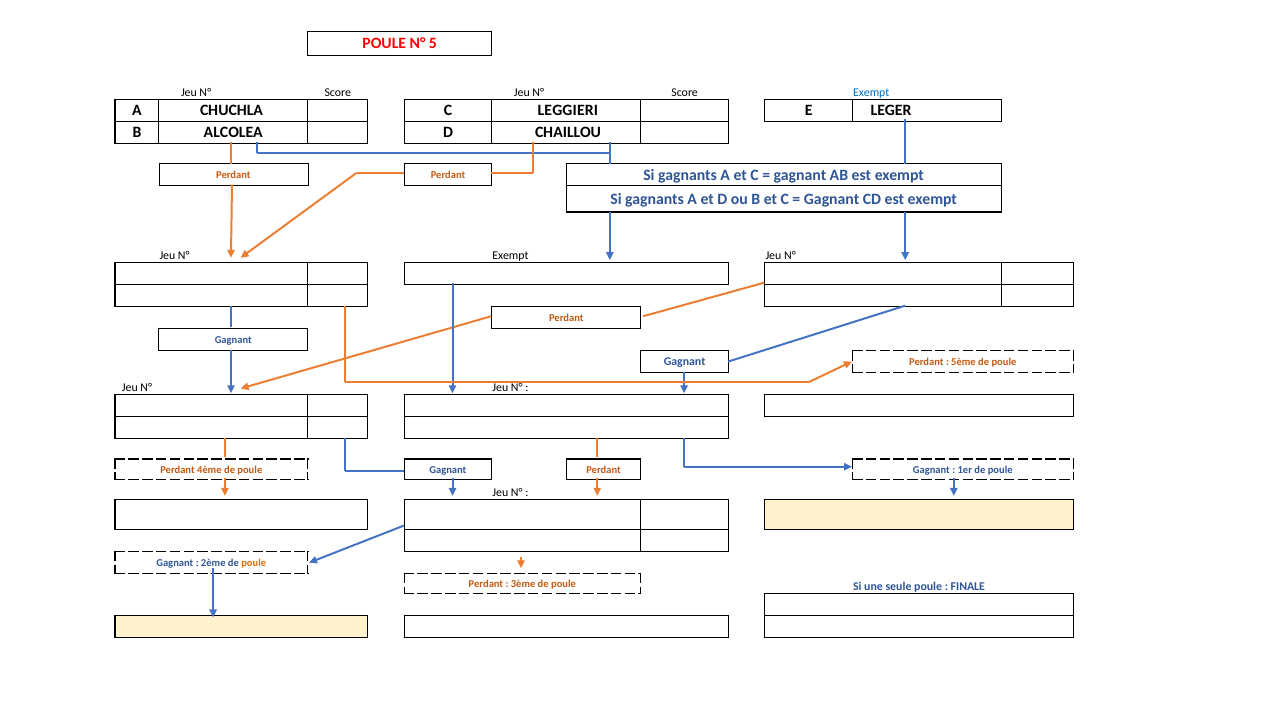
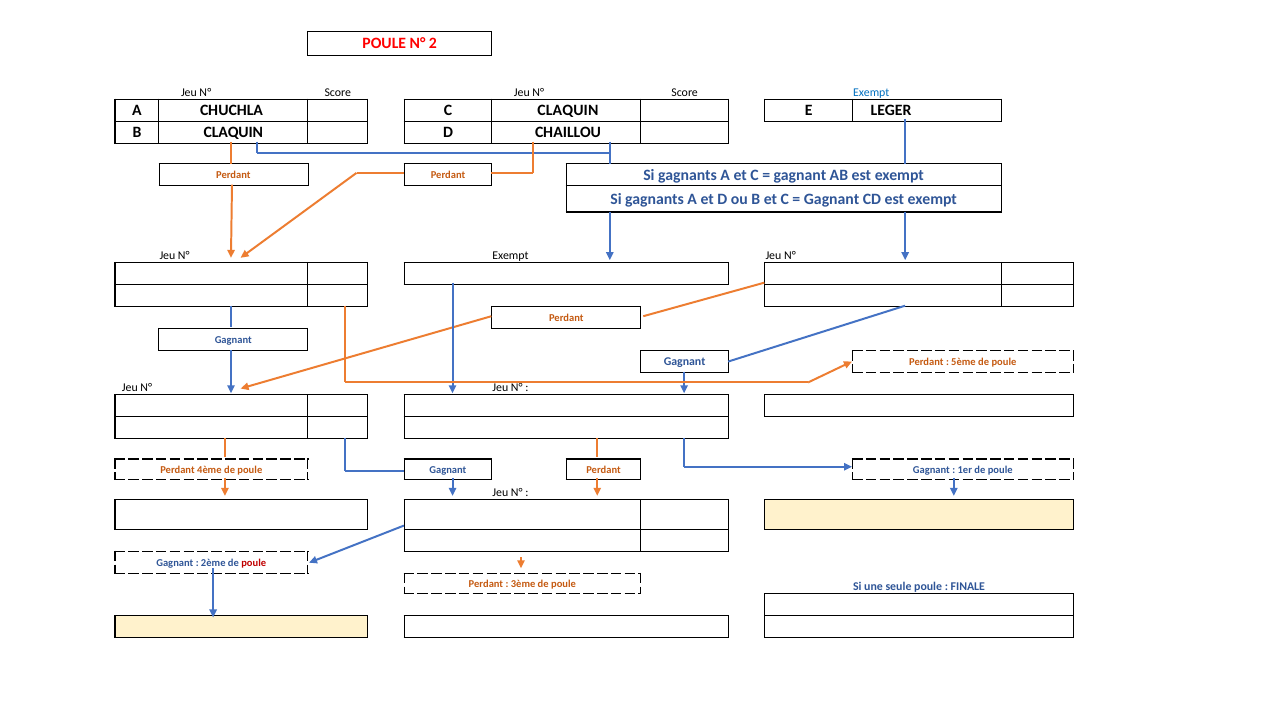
5: 5 -> 2
C LEGGIERI: LEGGIERI -> CLAQUIN
B ALCOLEA: ALCOLEA -> CLAQUIN
poule at (254, 563) colour: orange -> red
